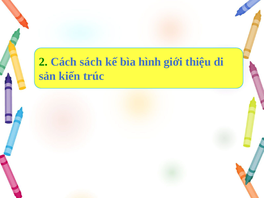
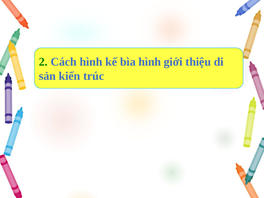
Cách sách: sách -> hình
